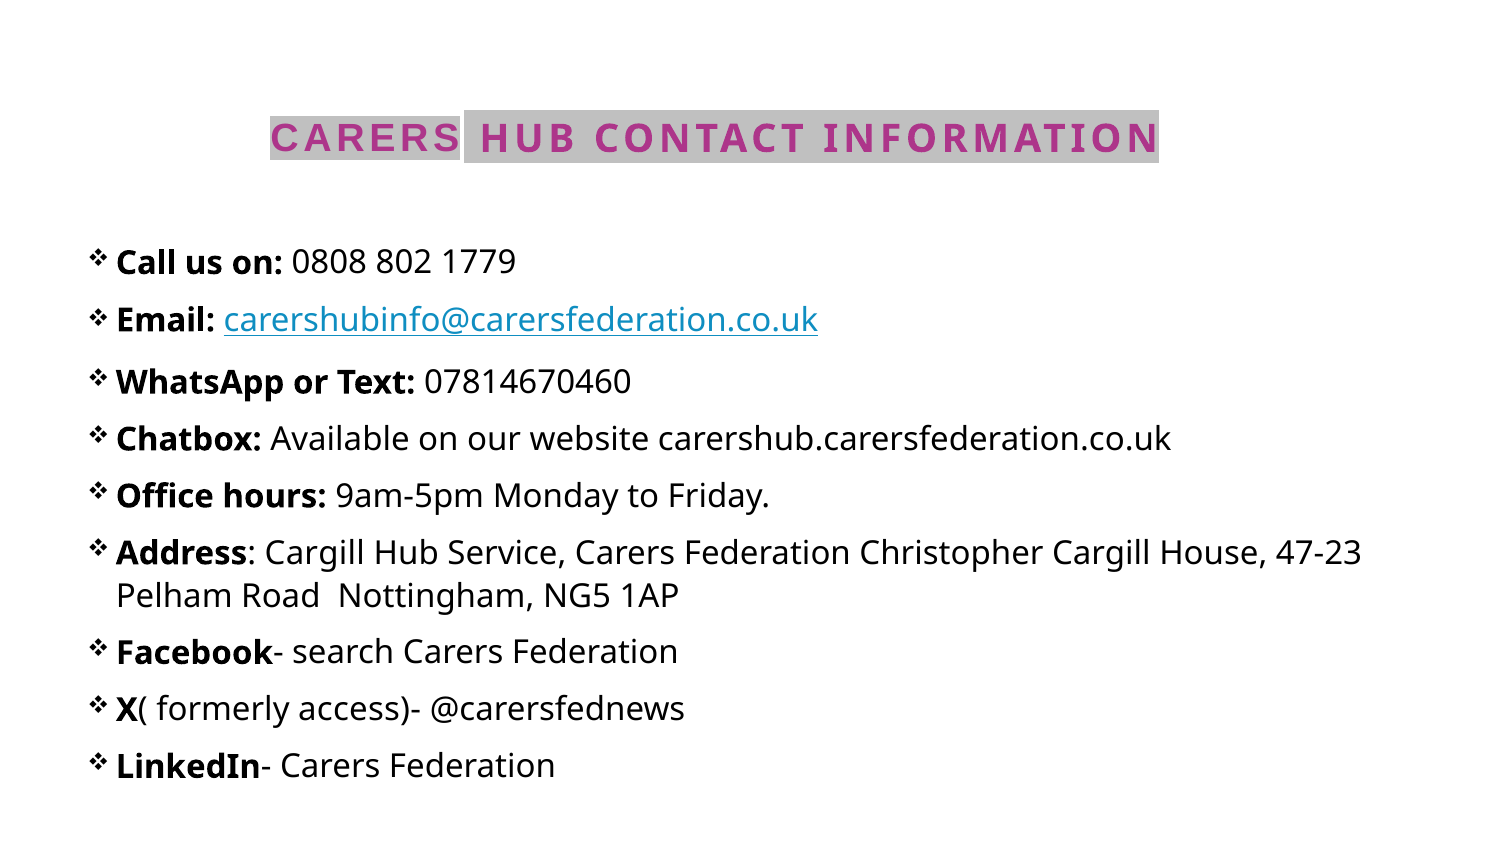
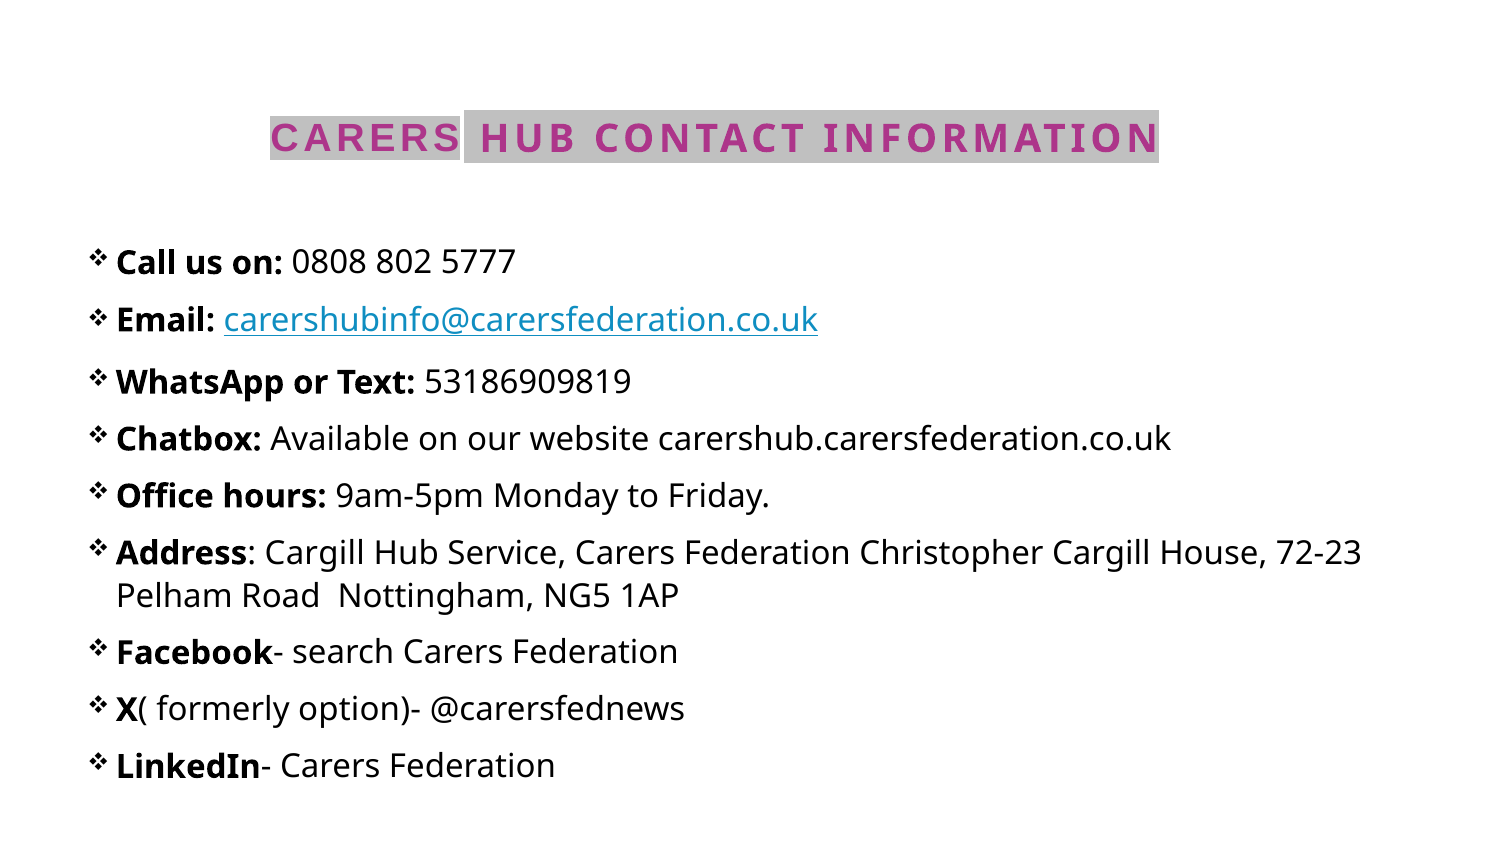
1779: 1779 -> 5777
07814670460: 07814670460 -> 53186909819
47-23: 47-23 -> 72-23
access)-: access)- -> option)-
